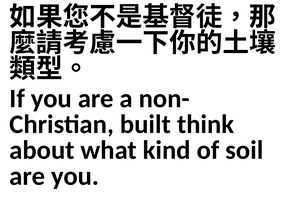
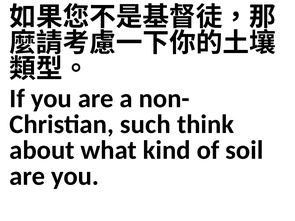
built: built -> such
